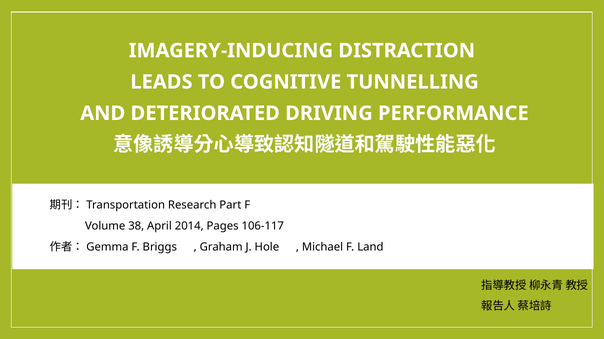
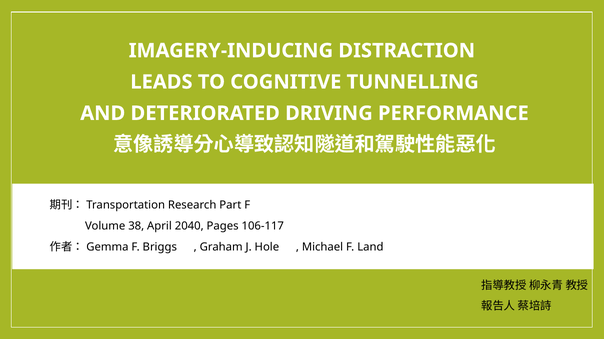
2014: 2014 -> 2040
